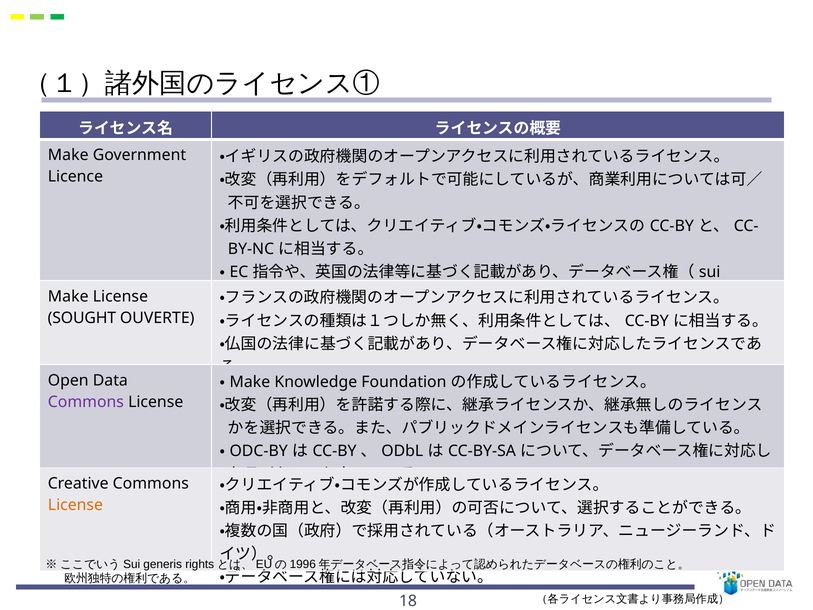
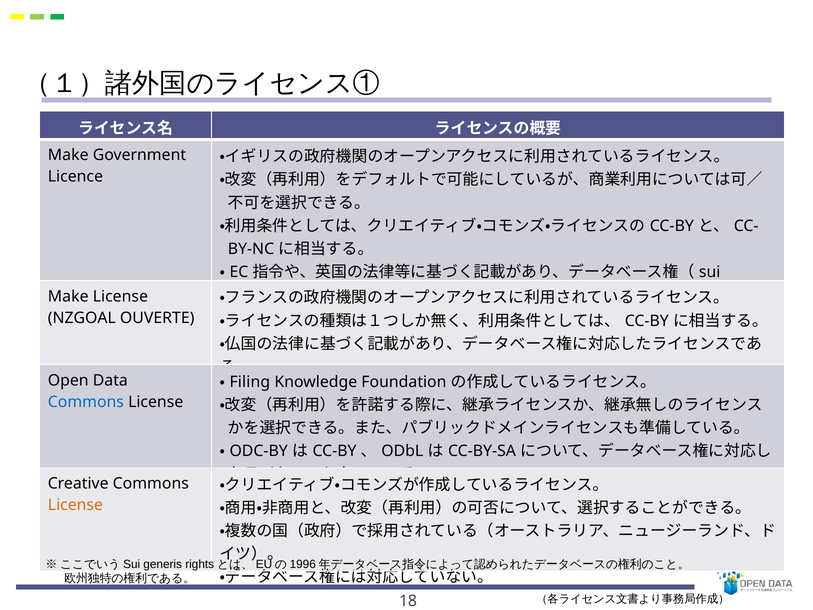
SOUGHT: SOUGHT -> NZGOAL
Make at (250, 382): Make -> Filing
Commons at (86, 402) colour: purple -> blue
